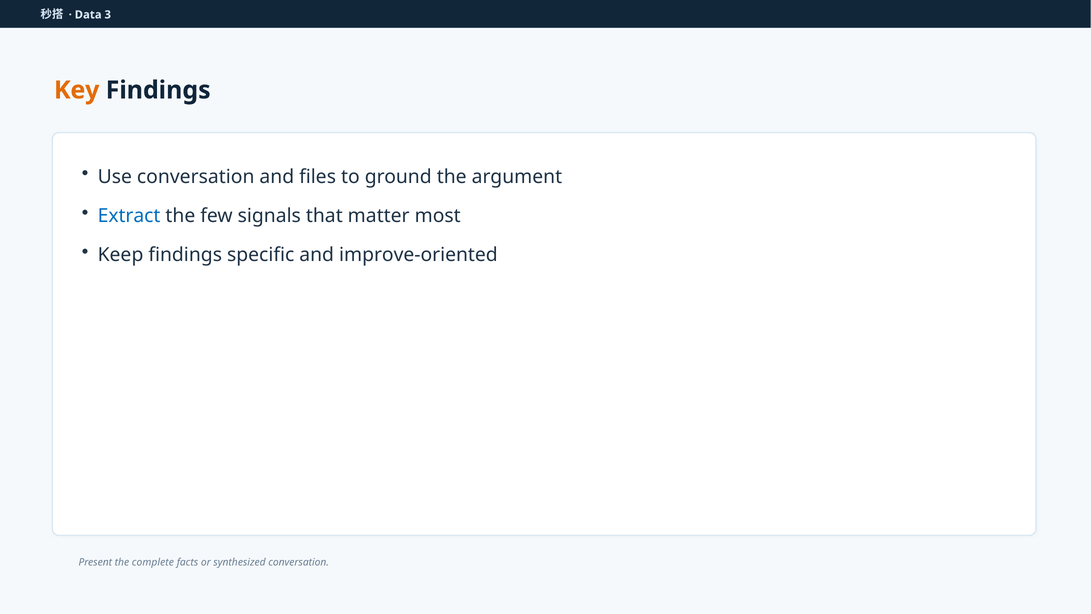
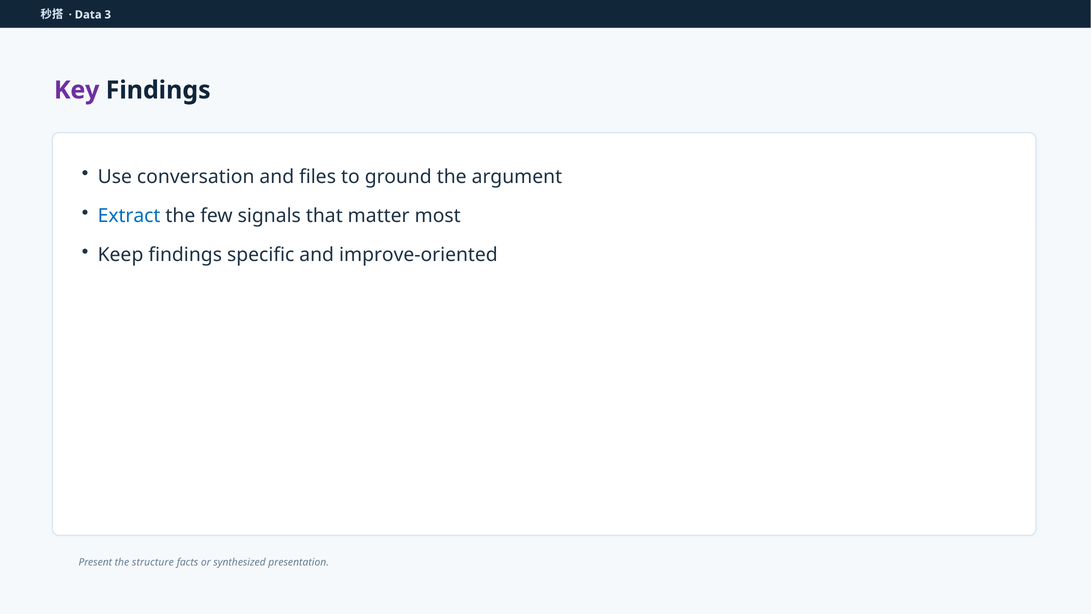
Key colour: orange -> purple
complete: complete -> structure
synthesized conversation: conversation -> presentation
